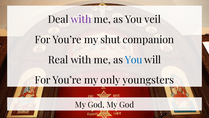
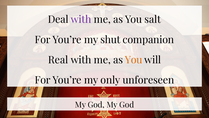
veil: veil -> salt
You at (134, 60) colour: blue -> orange
youngsters: youngsters -> unforeseen
